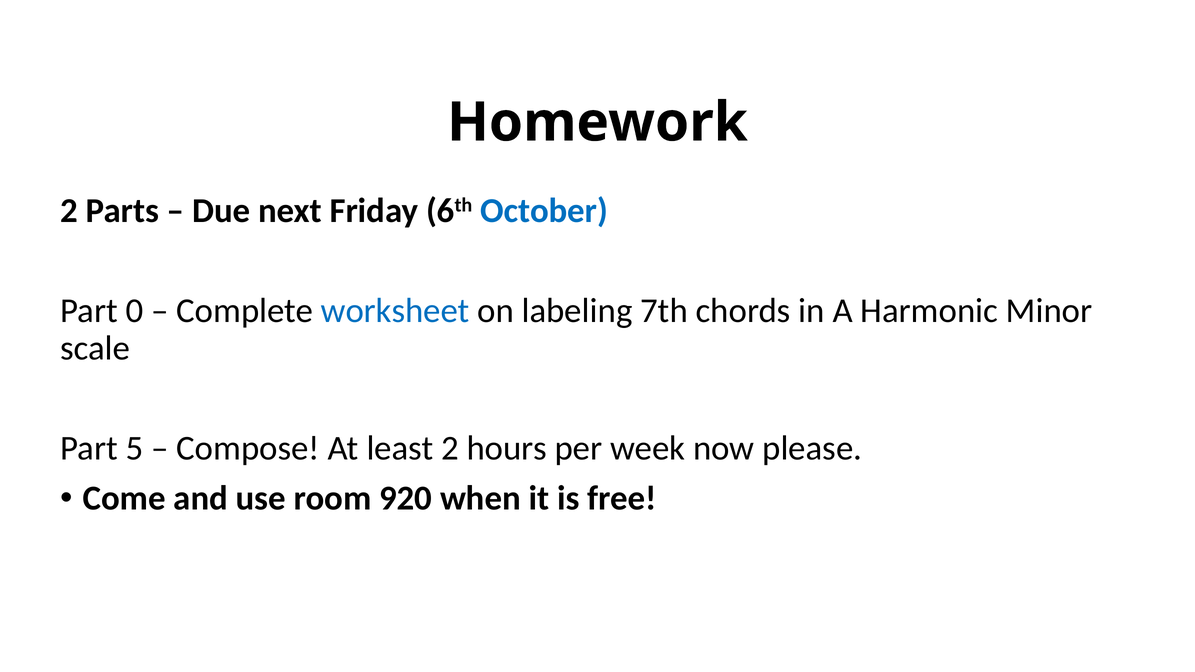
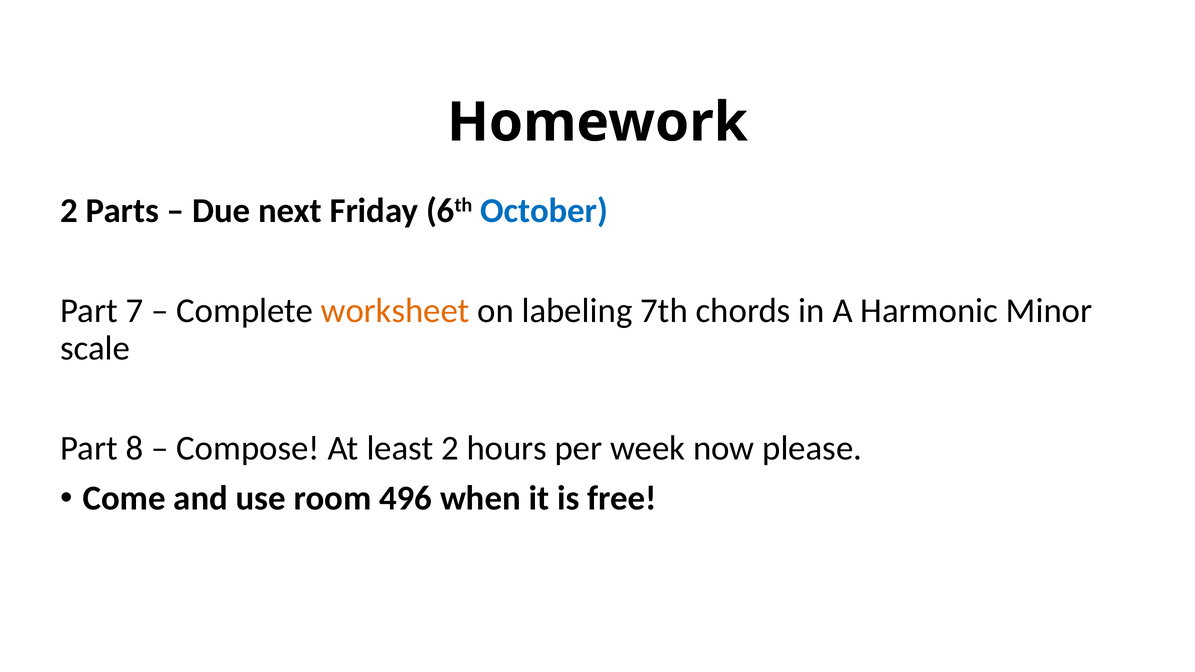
0: 0 -> 7
worksheet colour: blue -> orange
5: 5 -> 8
920: 920 -> 496
